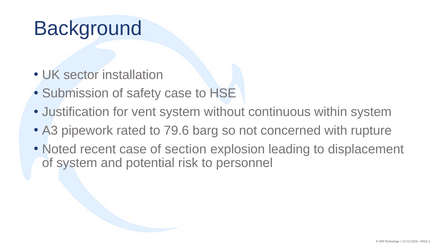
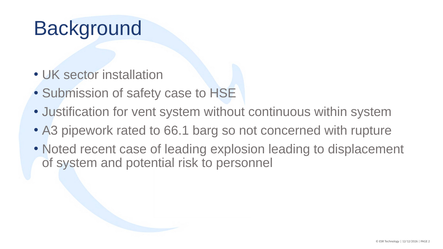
79.6: 79.6 -> 66.1
of section: section -> leading
